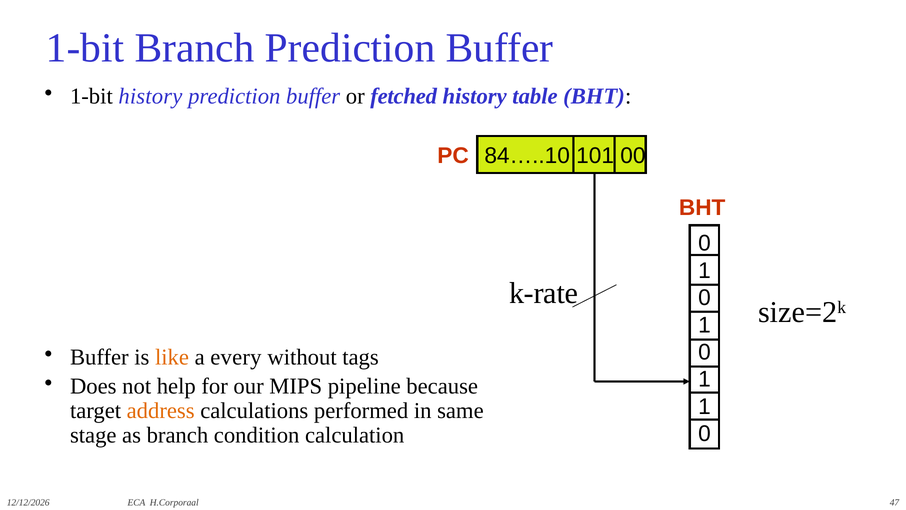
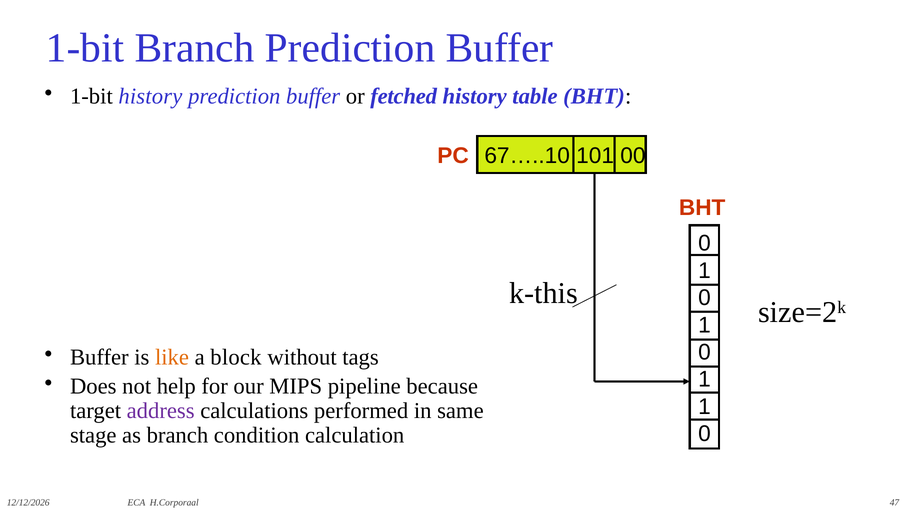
84…..10: 84…..10 -> 67…..10
k-rate: k-rate -> k-this
every: every -> block
address colour: orange -> purple
